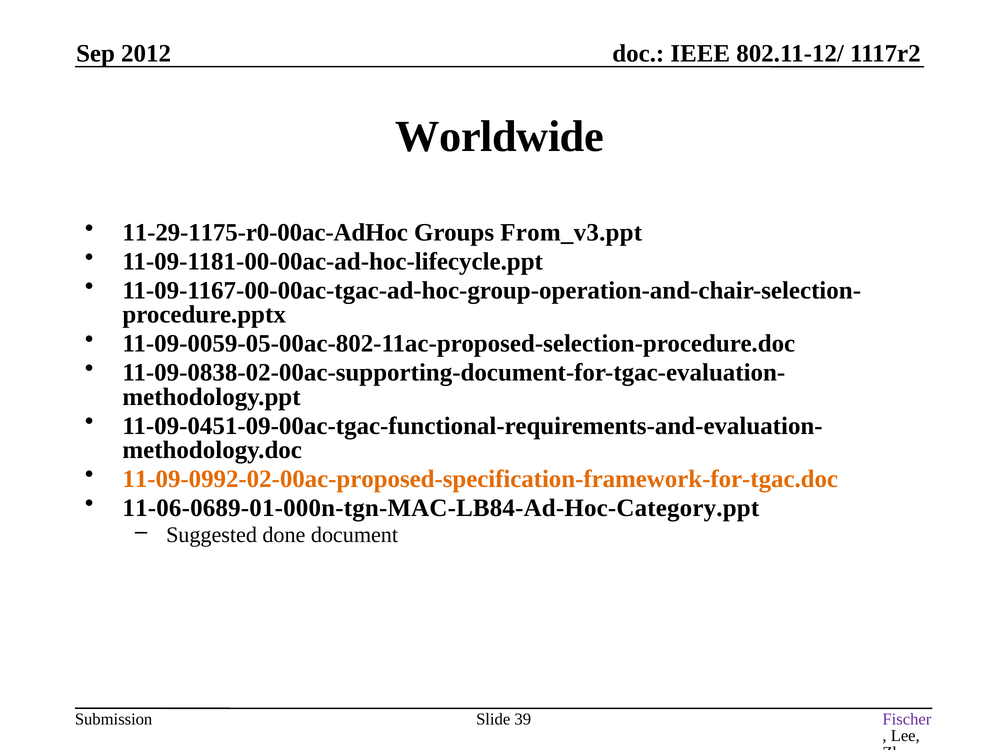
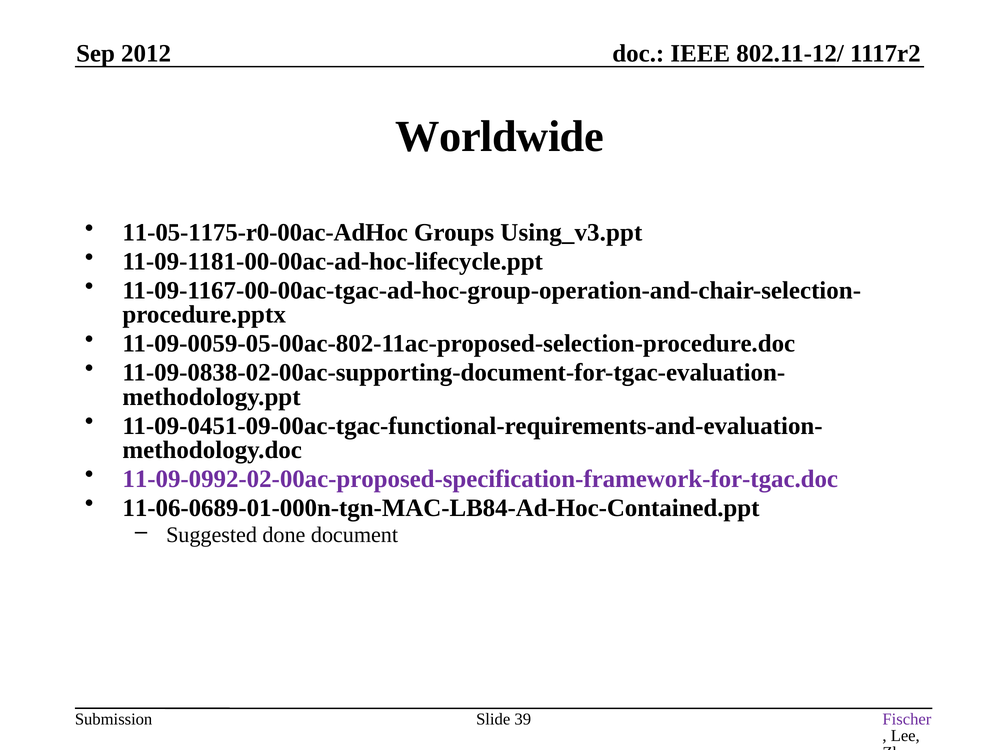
11-29-1175-r0-00ac-AdHoc: 11-29-1175-r0-00ac-AdHoc -> 11-05-1175-r0-00ac-AdHoc
From_v3.ppt: From_v3.ppt -> Using_v3.ppt
11-09-0992-02-00ac-proposed-specification-framework-for-tgac.doc colour: orange -> purple
11-06-0689-01-000n-tgn-MAC-LB84-Ad-Hoc-Category.ppt: 11-06-0689-01-000n-tgn-MAC-LB84-Ad-Hoc-Category.ppt -> 11-06-0689-01-000n-tgn-MAC-LB84-Ad-Hoc-Contained.ppt
